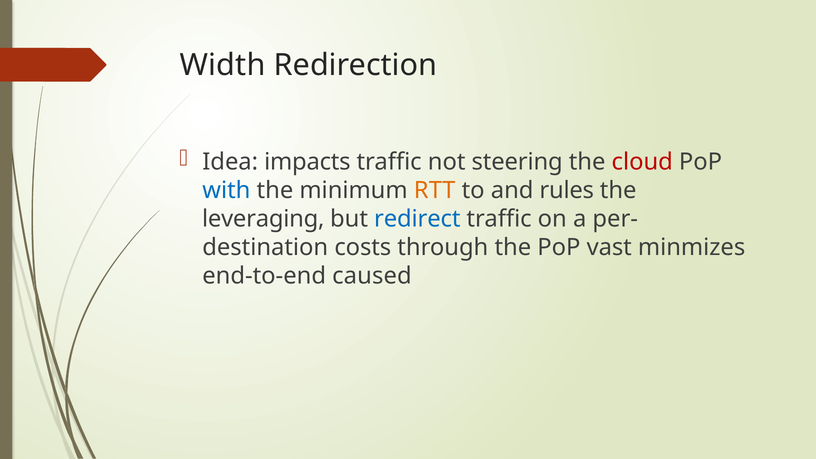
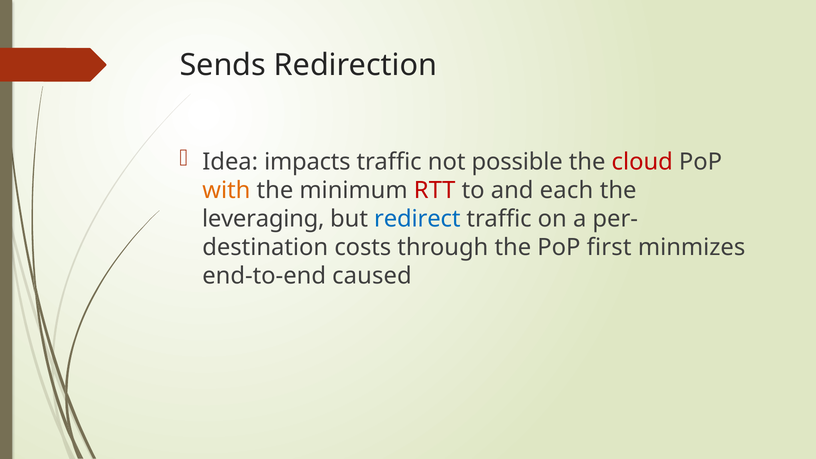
Width: Width -> Sends
steering: steering -> possible
with colour: blue -> orange
RTT colour: orange -> red
rules: rules -> each
vast: vast -> first
